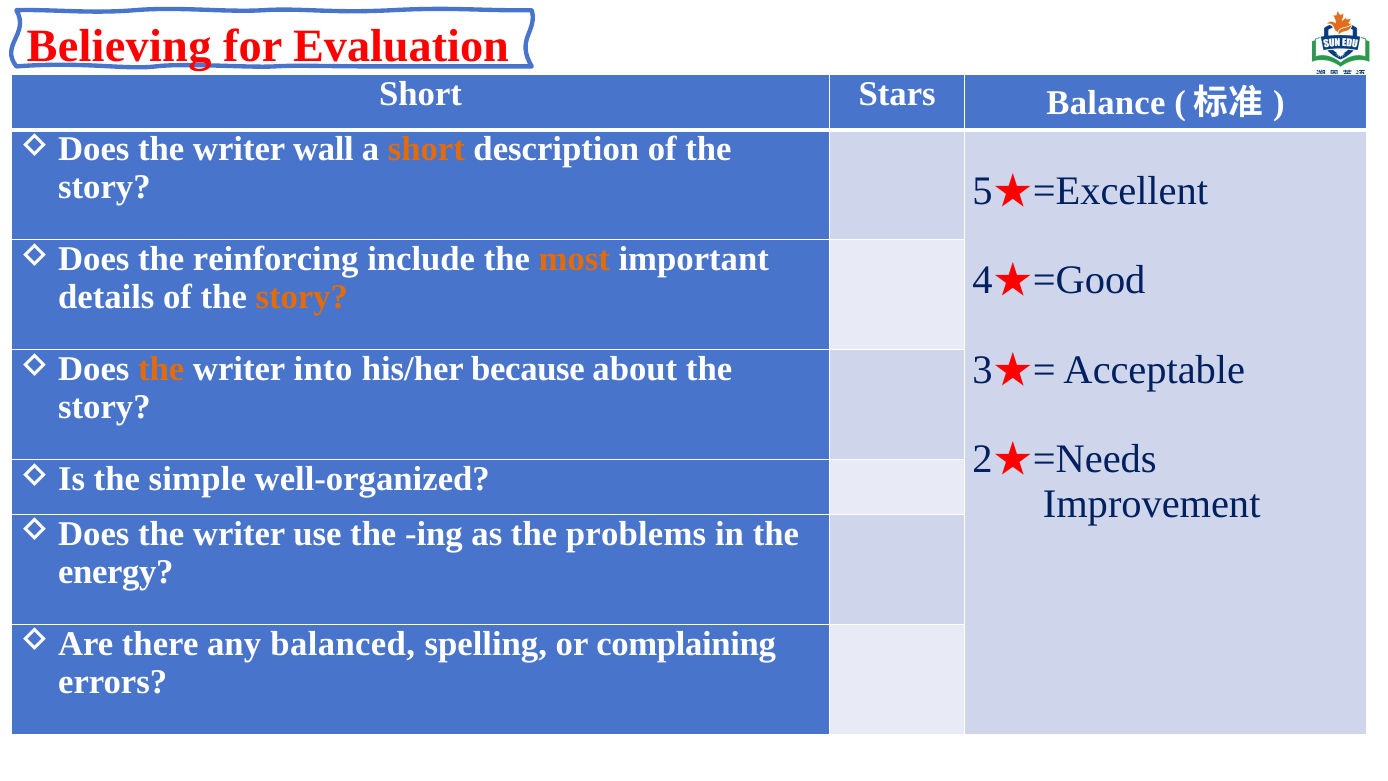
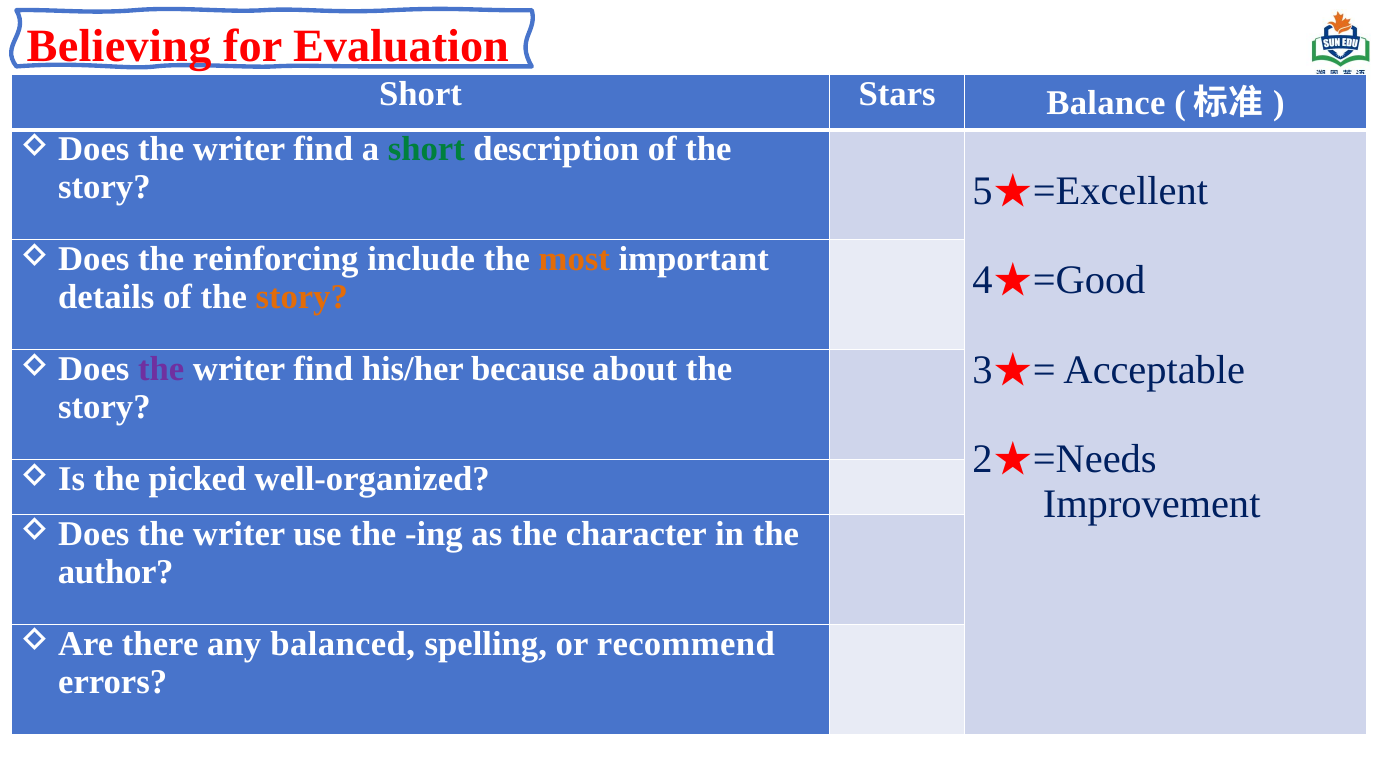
wall at (323, 149): wall -> find
short at (426, 149) colour: orange -> green
the at (161, 369) colour: orange -> purple
into at (323, 369): into -> find
simple: simple -> picked
problems: problems -> character
energy: energy -> author
complaining: complaining -> recommend
